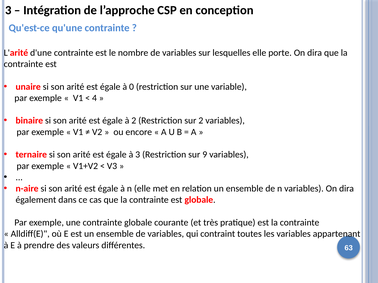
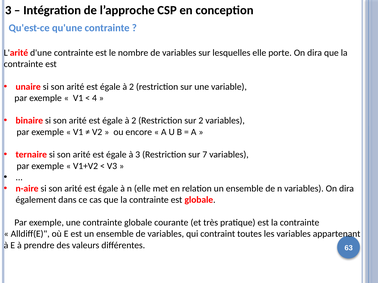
0 at (132, 87): 0 -> 2
9: 9 -> 7
